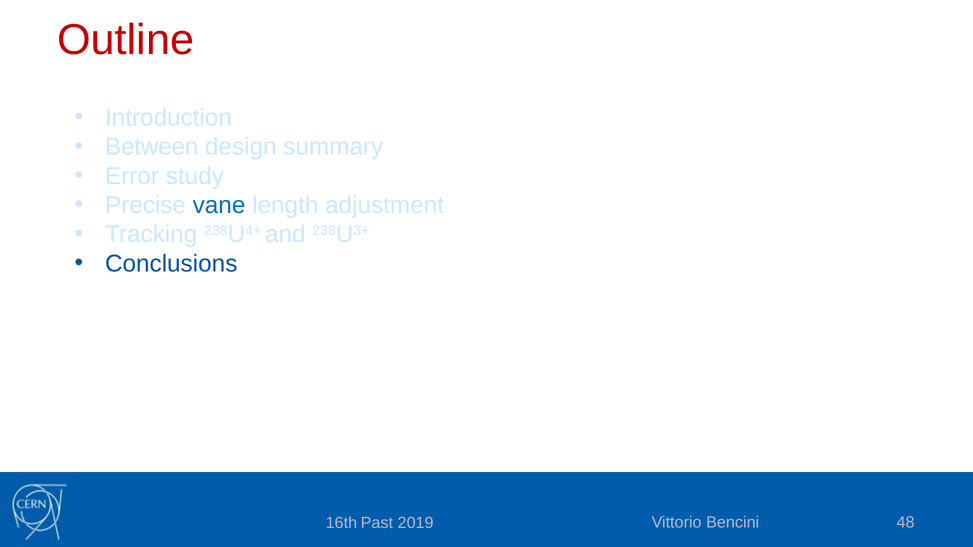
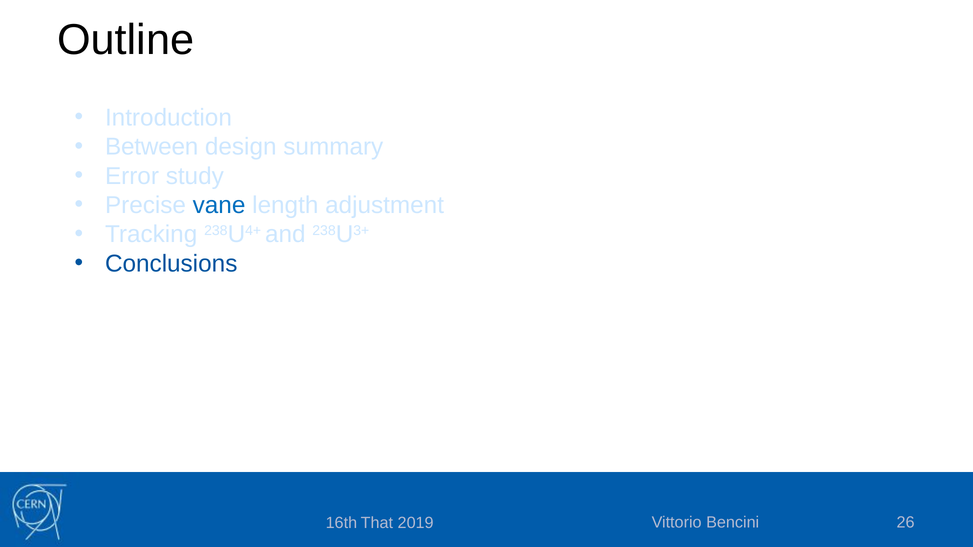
Outline colour: red -> black
48: 48 -> 26
Past: Past -> That
